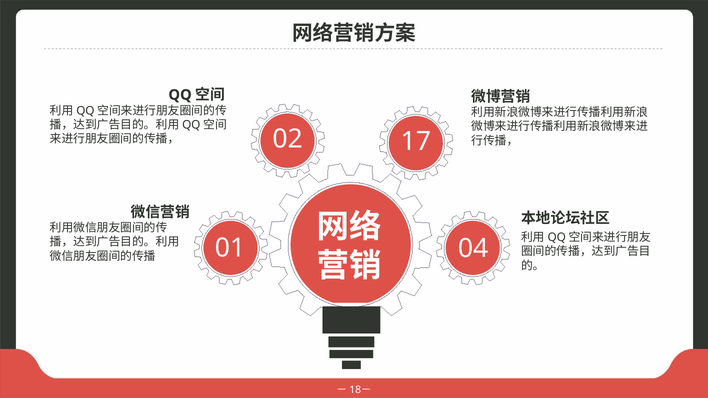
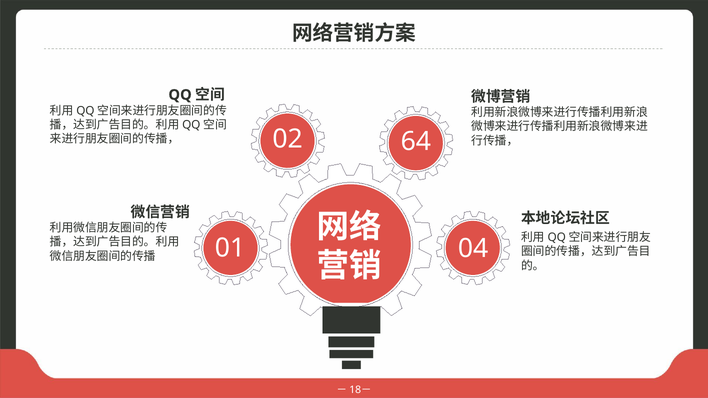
17: 17 -> 64
